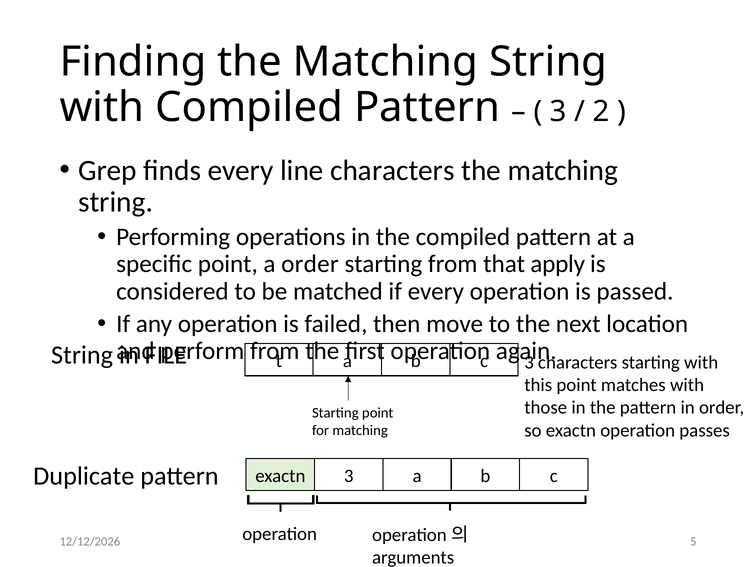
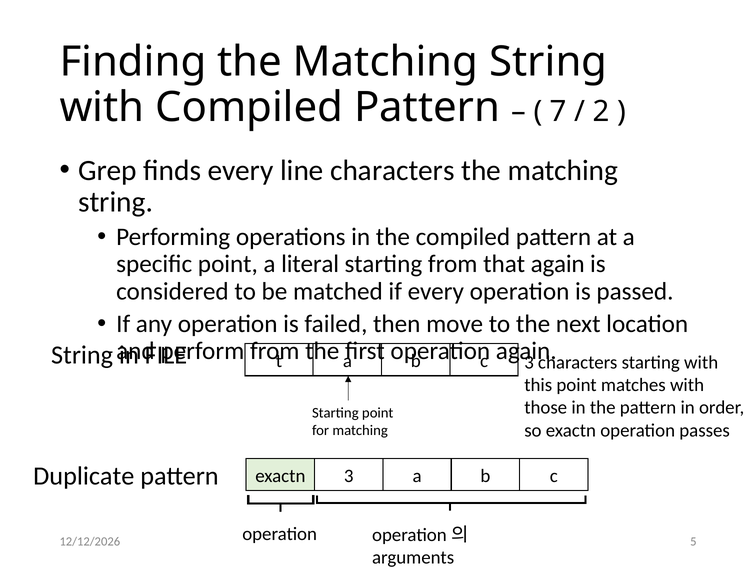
3 at (558, 111): 3 -> 7
a order: order -> literal
that apply: apply -> again
